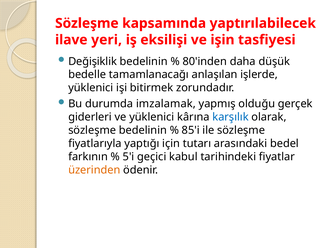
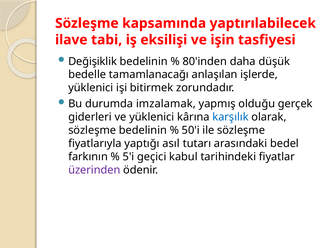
yeri: yeri -> tabi
85'i: 85'i -> 50'i
için: için -> asıl
üzerinden colour: orange -> purple
